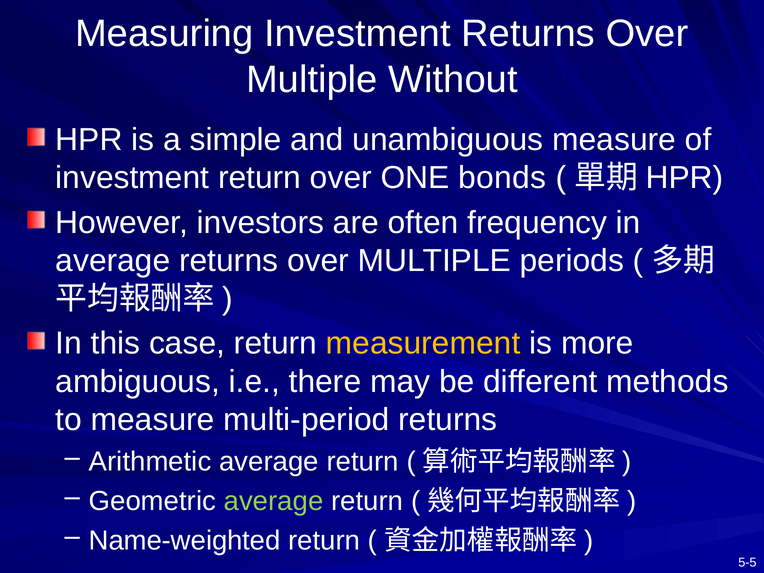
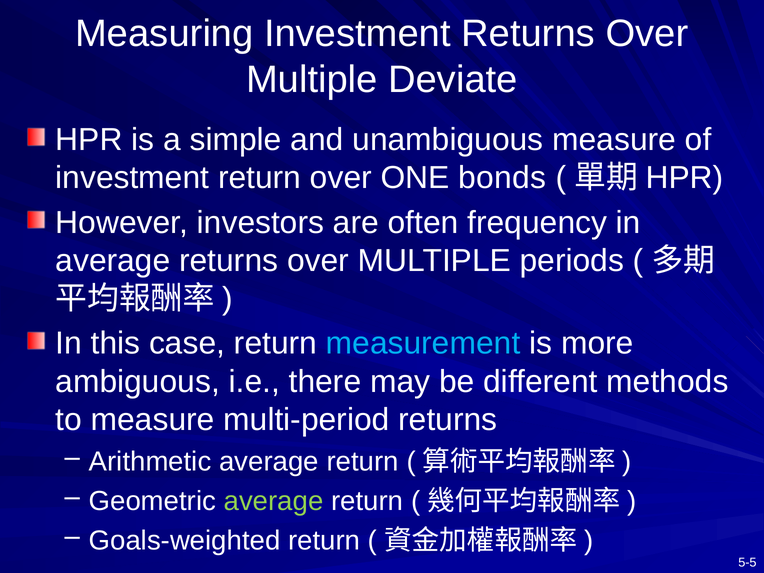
Without: Without -> Deviate
measurement colour: yellow -> light blue
Name-weighted: Name-weighted -> Goals-weighted
